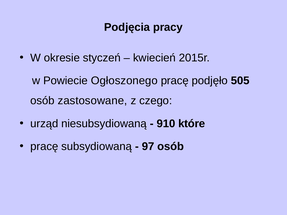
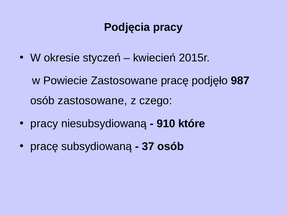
Powiecie Ogłoszonego: Ogłoszonego -> Zastosowane
505: 505 -> 987
urząd at (44, 124): urząd -> pracy
97: 97 -> 37
